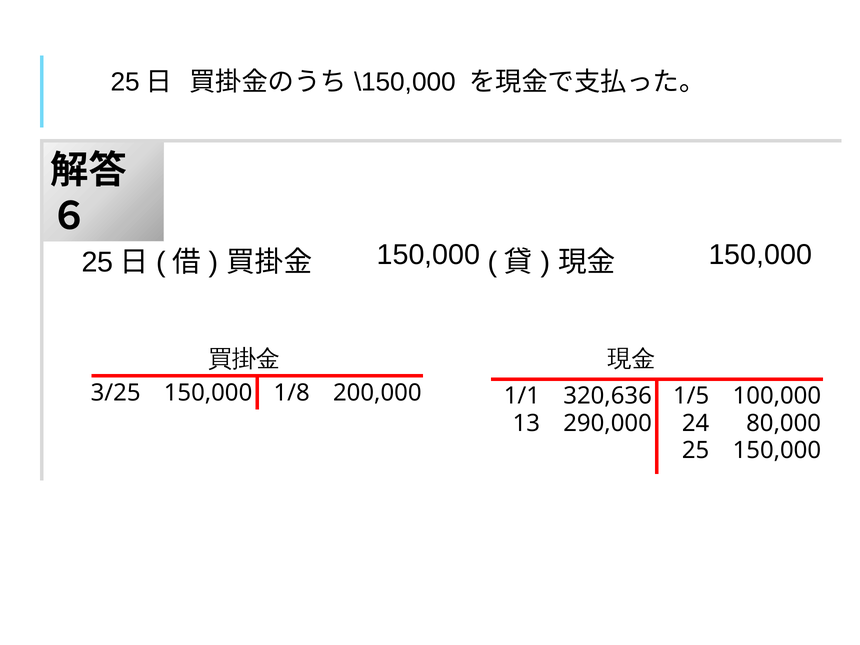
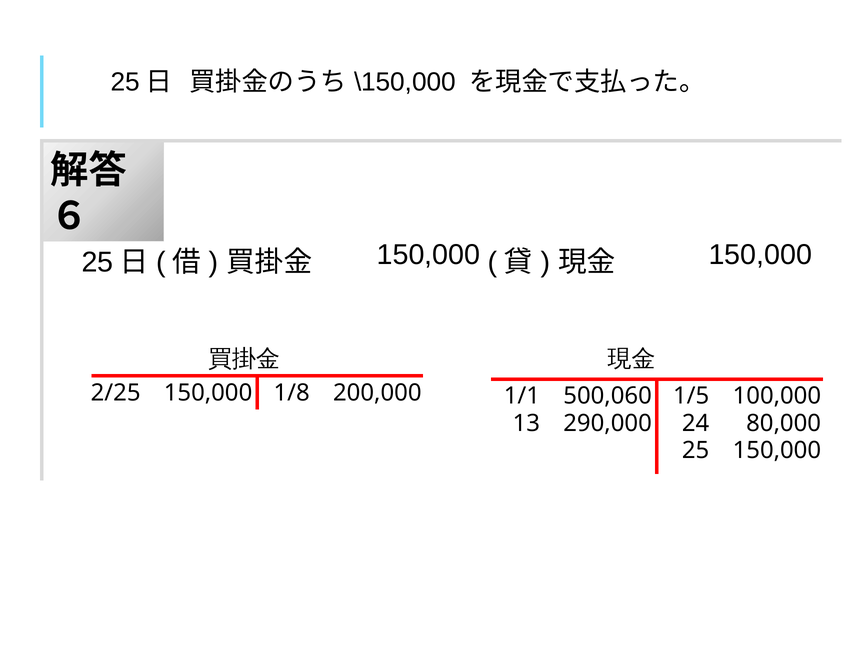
3/25: 3/25 -> 2/25
320,636: 320,636 -> 500,060
